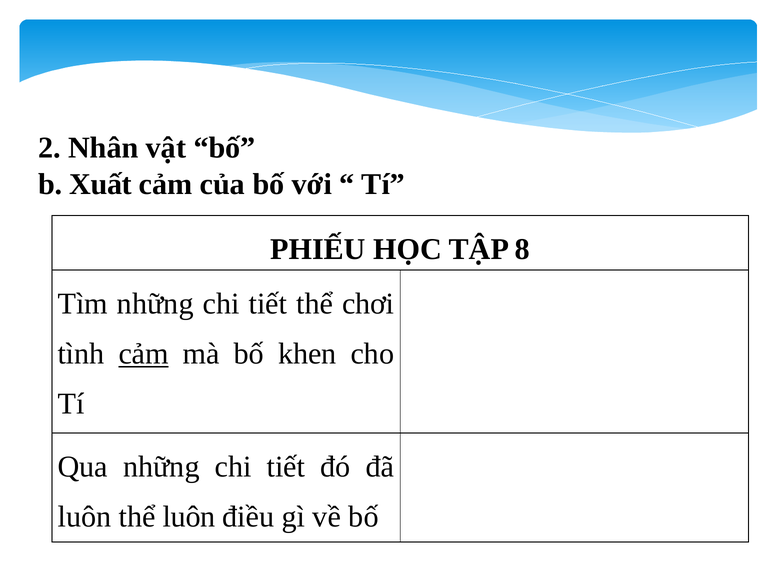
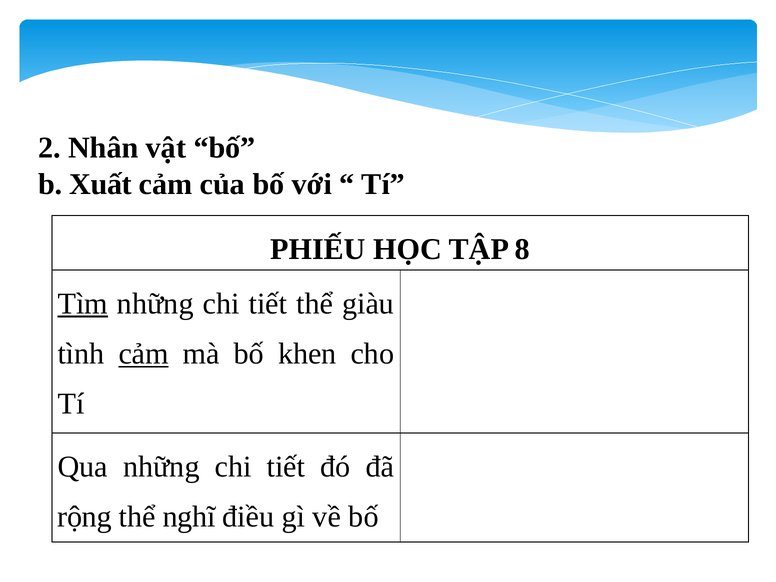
Tìm underline: none -> present
chơi: chơi -> giàu
luôn at (84, 517): luôn -> rộng
thể luôn: luôn -> nghĩ
